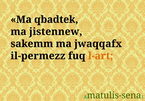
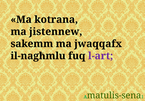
qbadtek: qbadtek -> kotrana
il-permezz: il-permezz -> il-nagħmlu
l-art colour: orange -> purple
